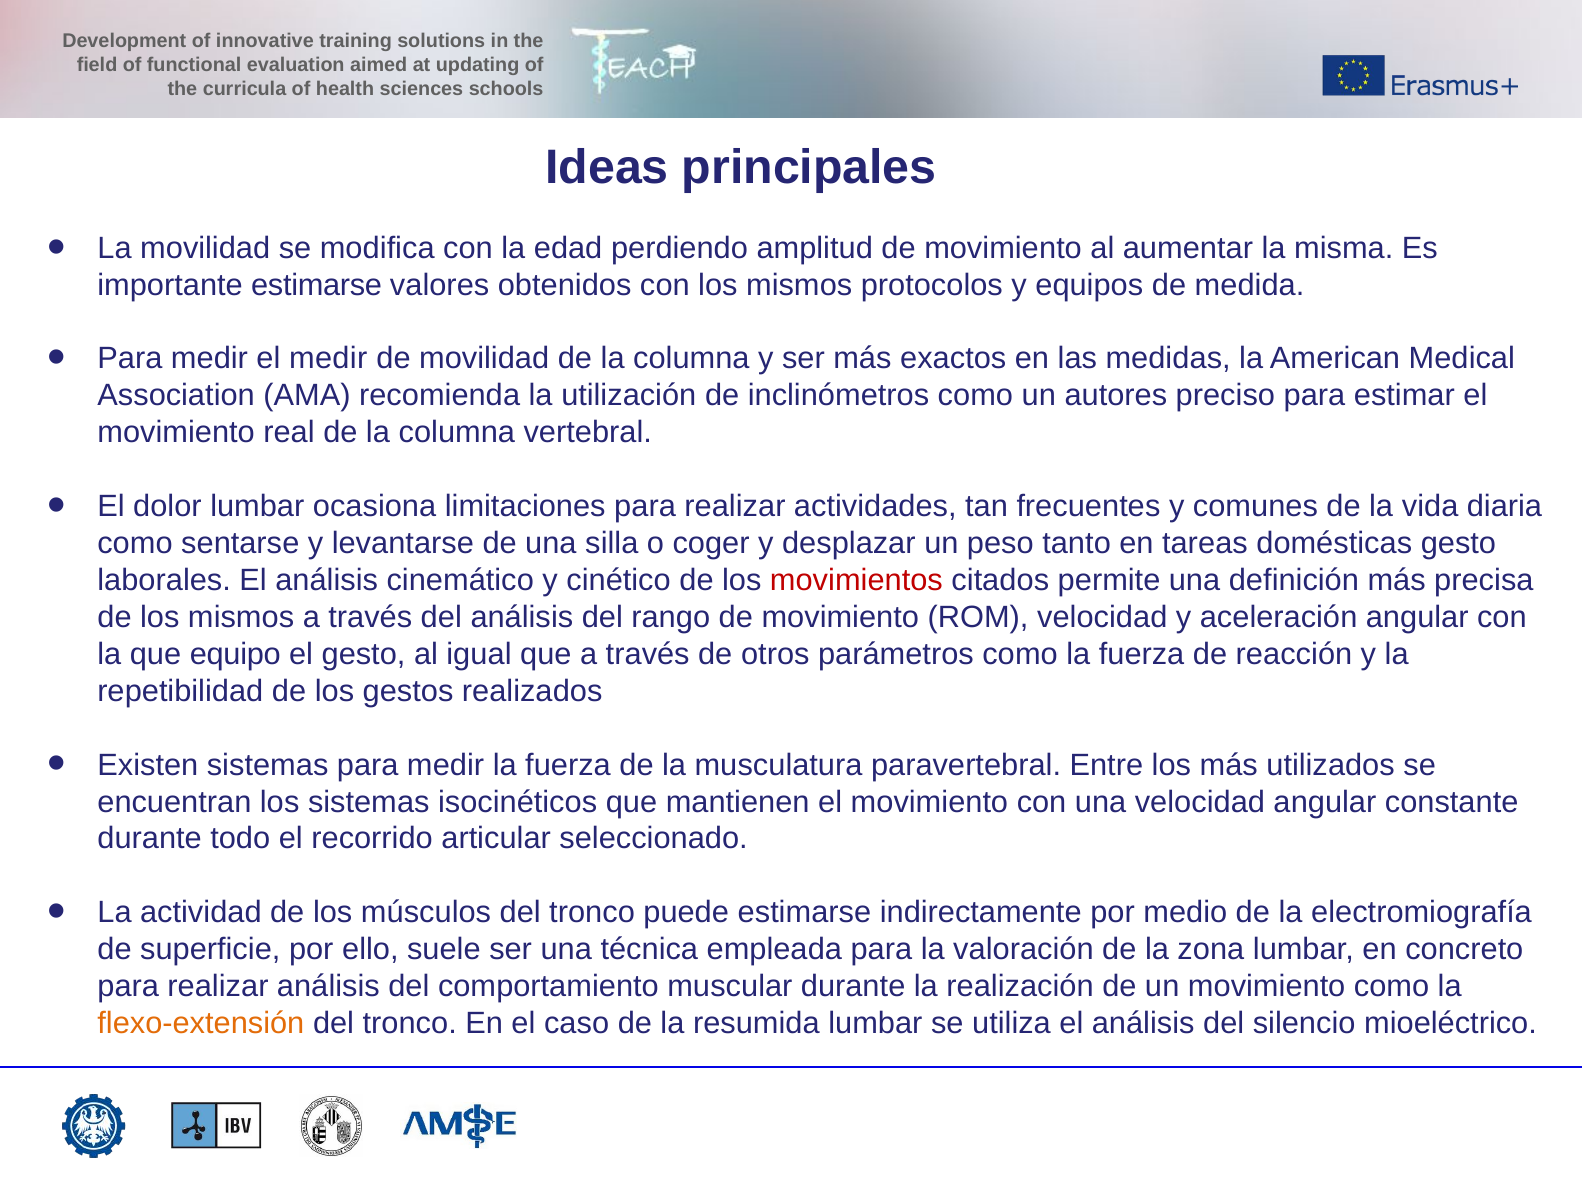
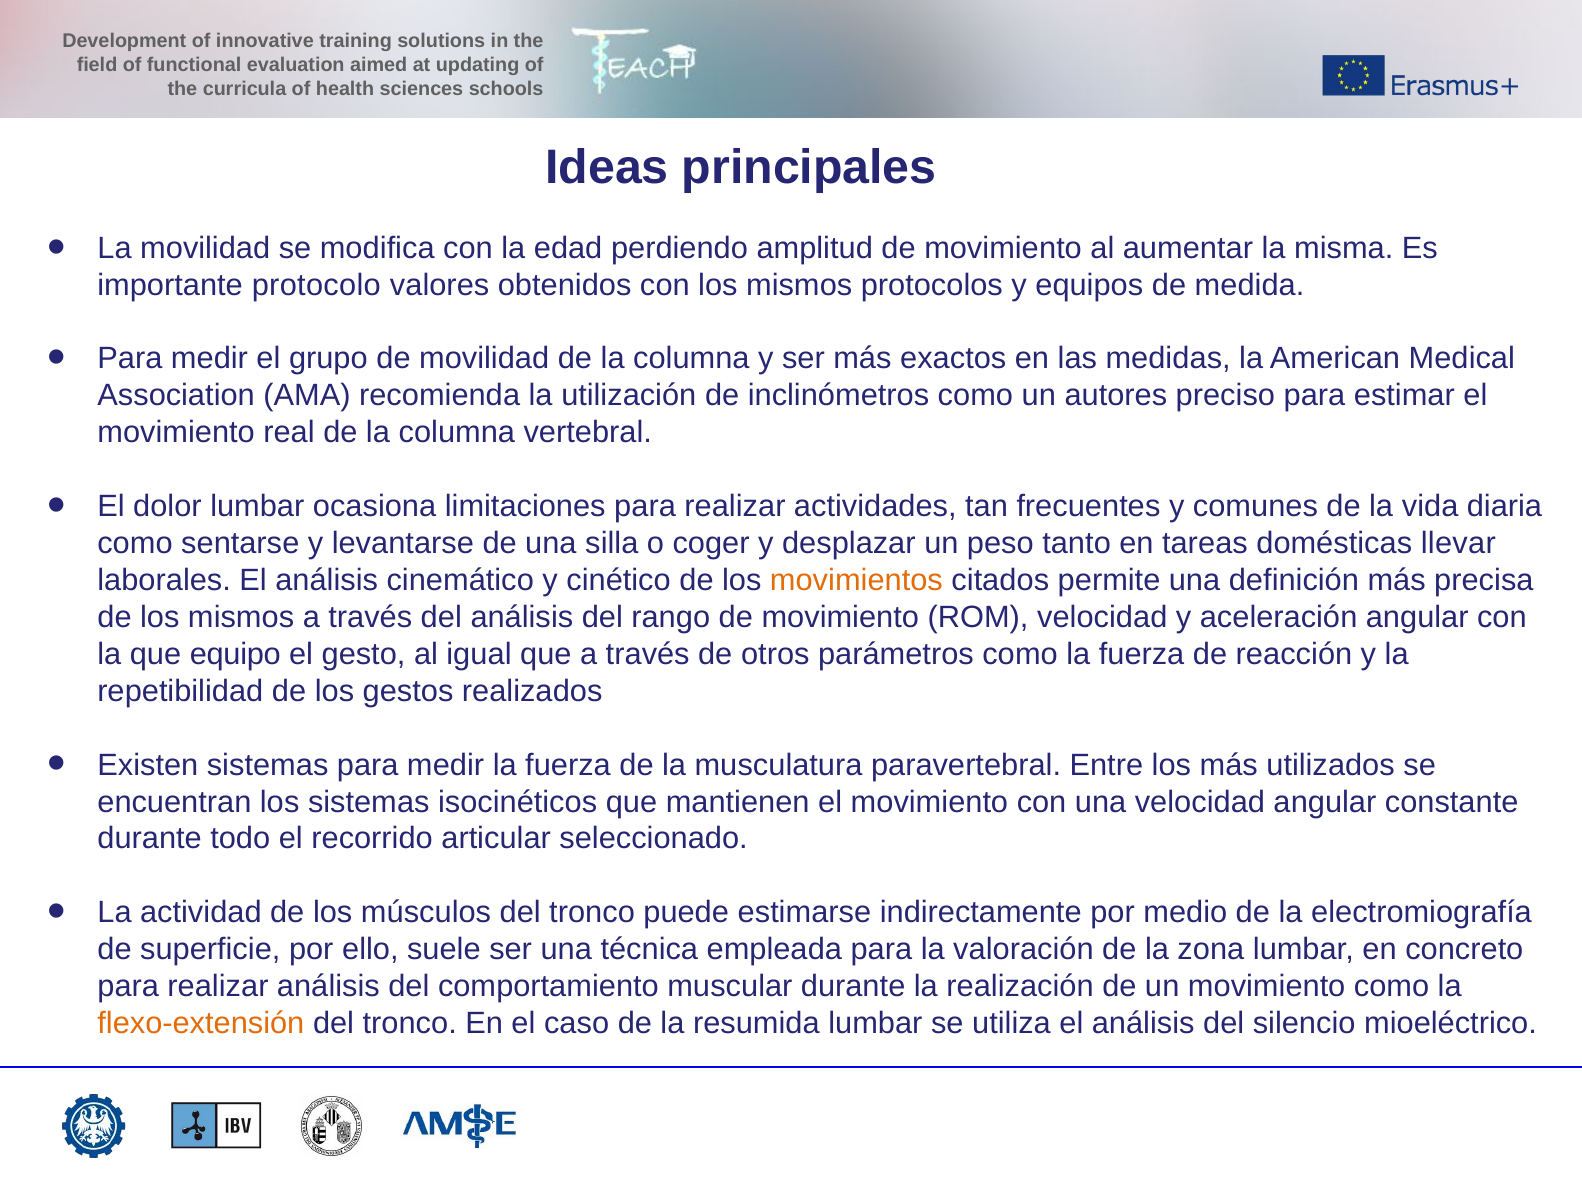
importante estimarse: estimarse -> protocolo
el medir: medir -> grupo
domésticas gesto: gesto -> llevar
movimientos colour: red -> orange
